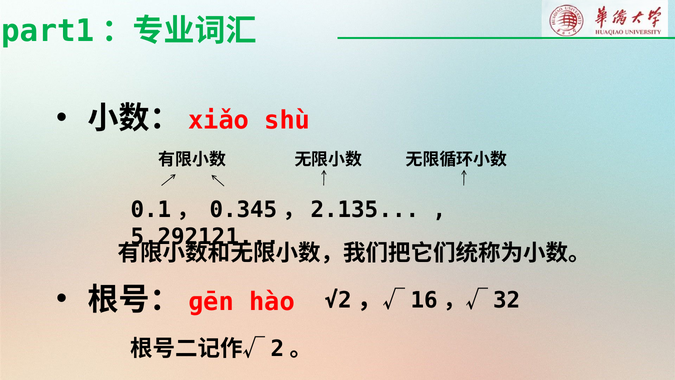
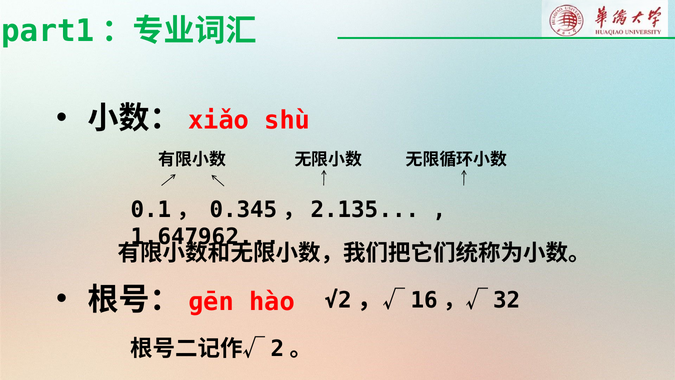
5.292121: 5.292121 -> 1.647962
